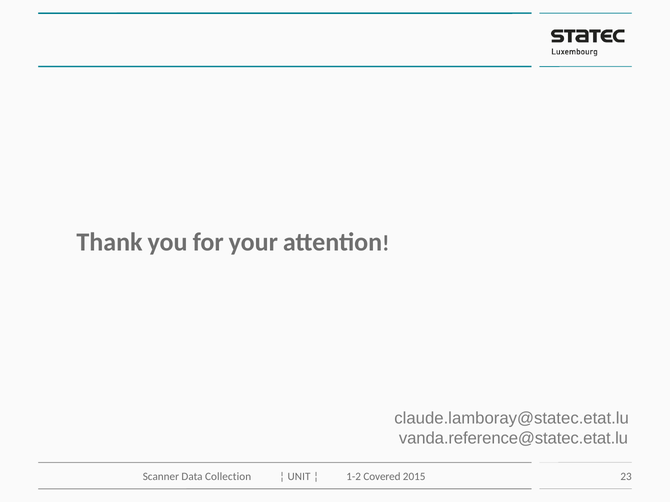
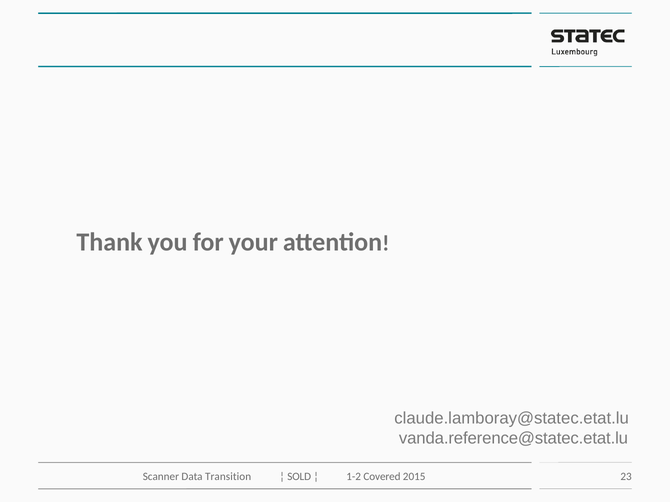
Collection: Collection -> Transition
UNIT: UNIT -> SOLD
